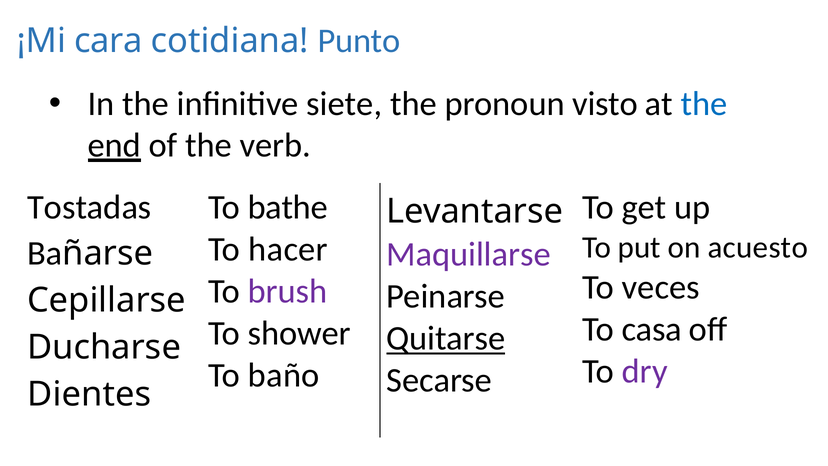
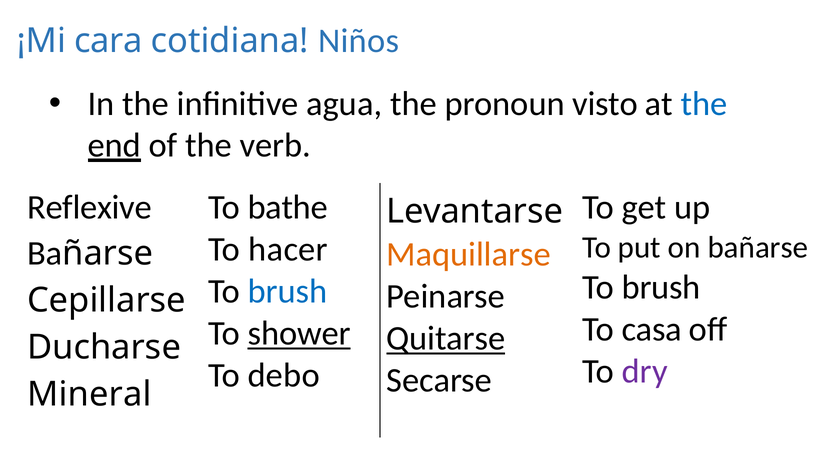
Punto: Punto -> Niños
siete: siete -> agua
Tostadas: Tostadas -> Reflexive
acuesto: acuesto -> bañarse
Maquillarse colour: purple -> orange
veces at (661, 287): veces -> brush
brush at (288, 291) colour: purple -> blue
shower underline: none -> present
baño: baño -> debo
Dientes: Dientes -> Mineral
